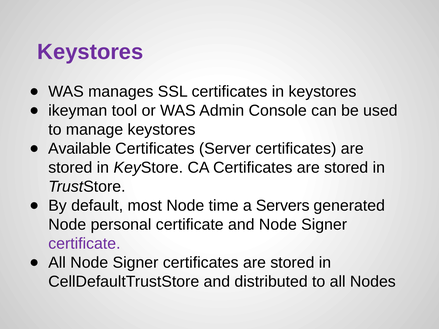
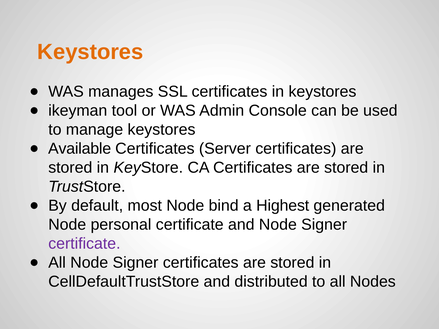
Keystores at (90, 52) colour: purple -> orange
time: time -> bind
Servers: Servers -> Highest
